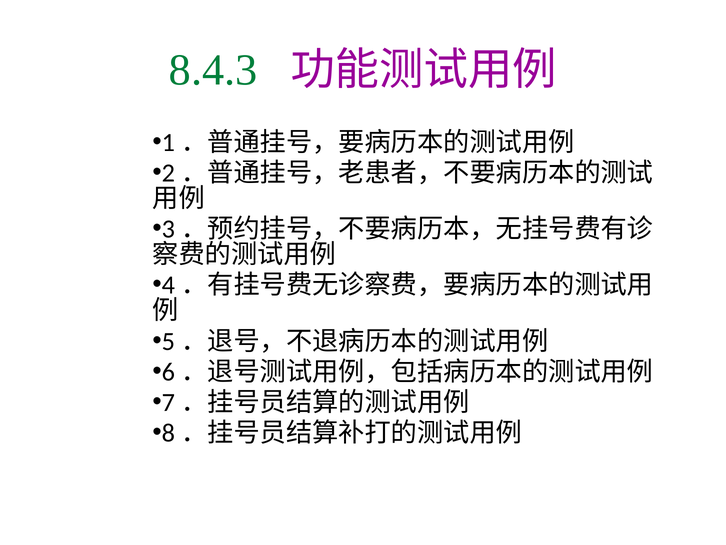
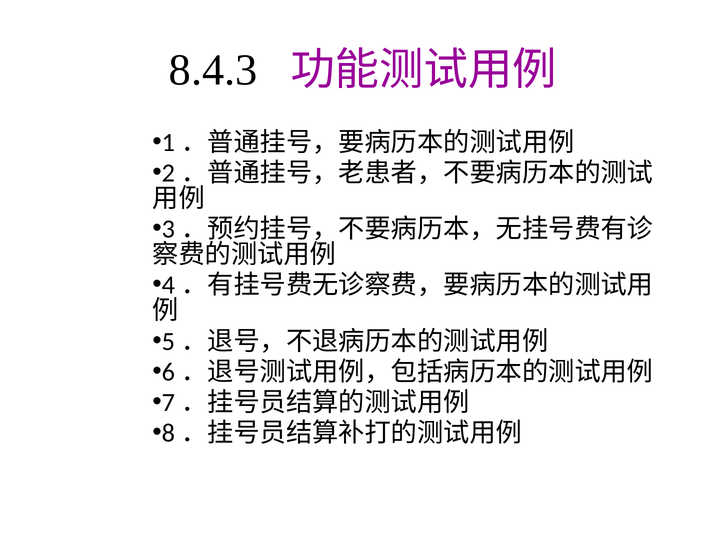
8.4.3 colour: green -> black
